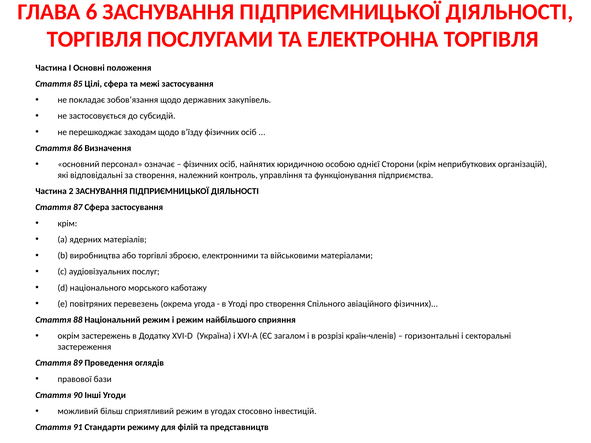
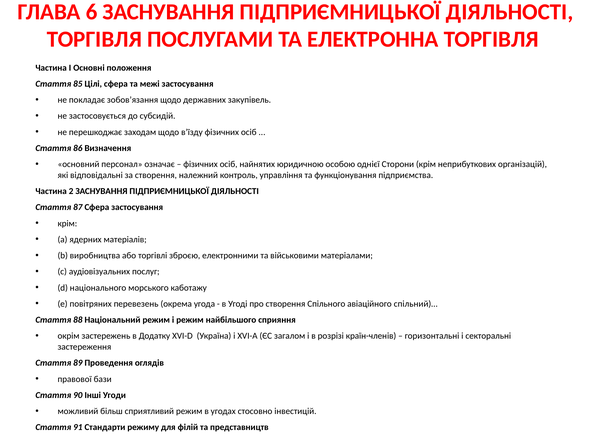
фізичних)…: фізичних)… -> спільний)…
